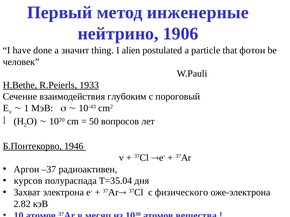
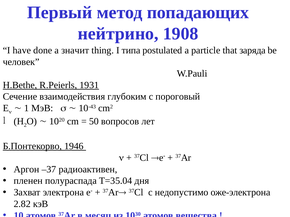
инженерные: инженерные -> попадающих
1906: 1906 -> 1908
alien: alien -> типа
фотон: фотон -> заряда
1933: 1933 -> 1931
курсов: курсов -> пленен
физического: физического -> недопустимо
